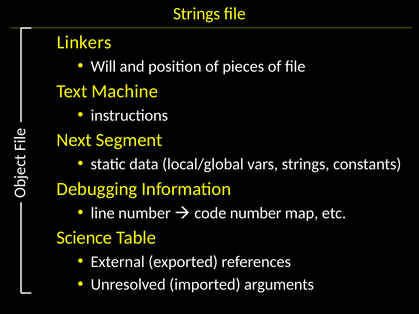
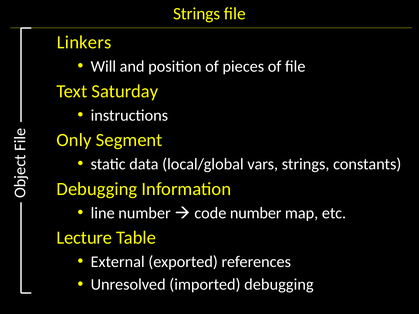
Machine: Machine -> Saturday
Next: Next -> Only
Science: Science -> Lecture
imported arguments: arguments -> debugging
